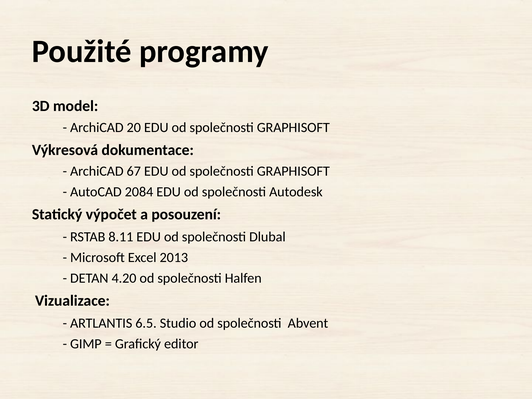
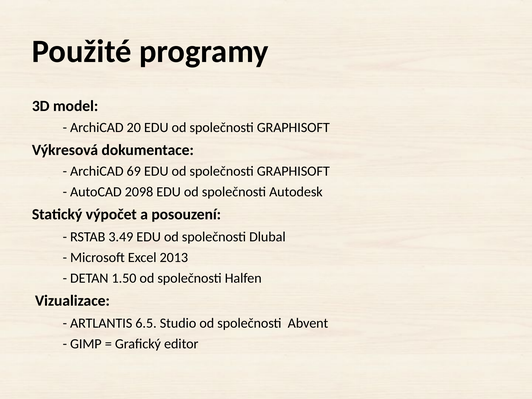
67: 67 -> 69
2084: 2084 -> 2098
8.11: 8.11 -> 3.49
4.20: 4.20 -> 1.50
